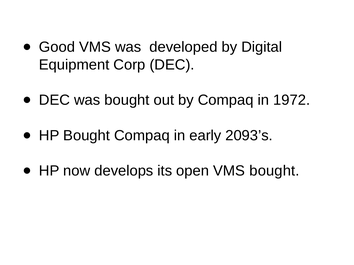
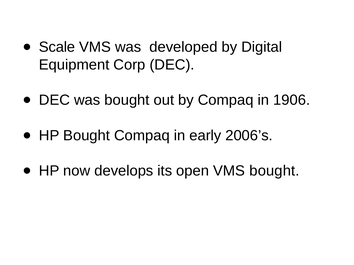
Good: Good -> Scale
1972: 1972 -> 1906
2093’s: 2093’s -> 2006’s
